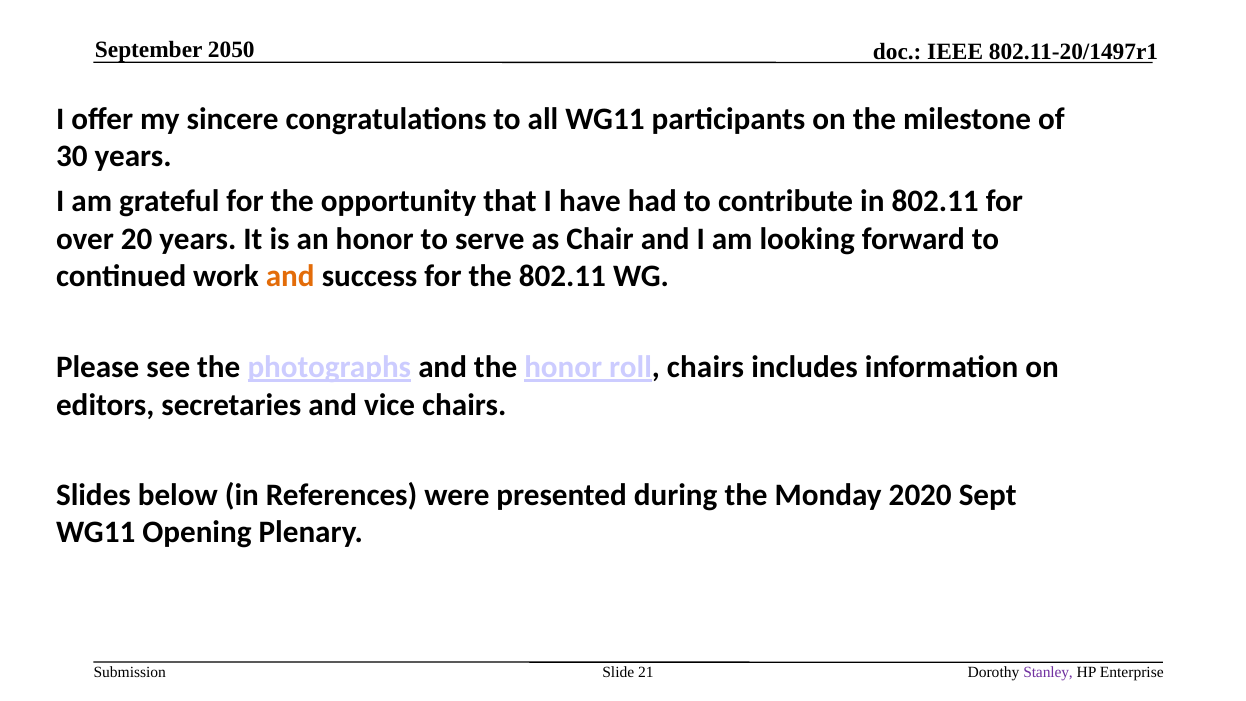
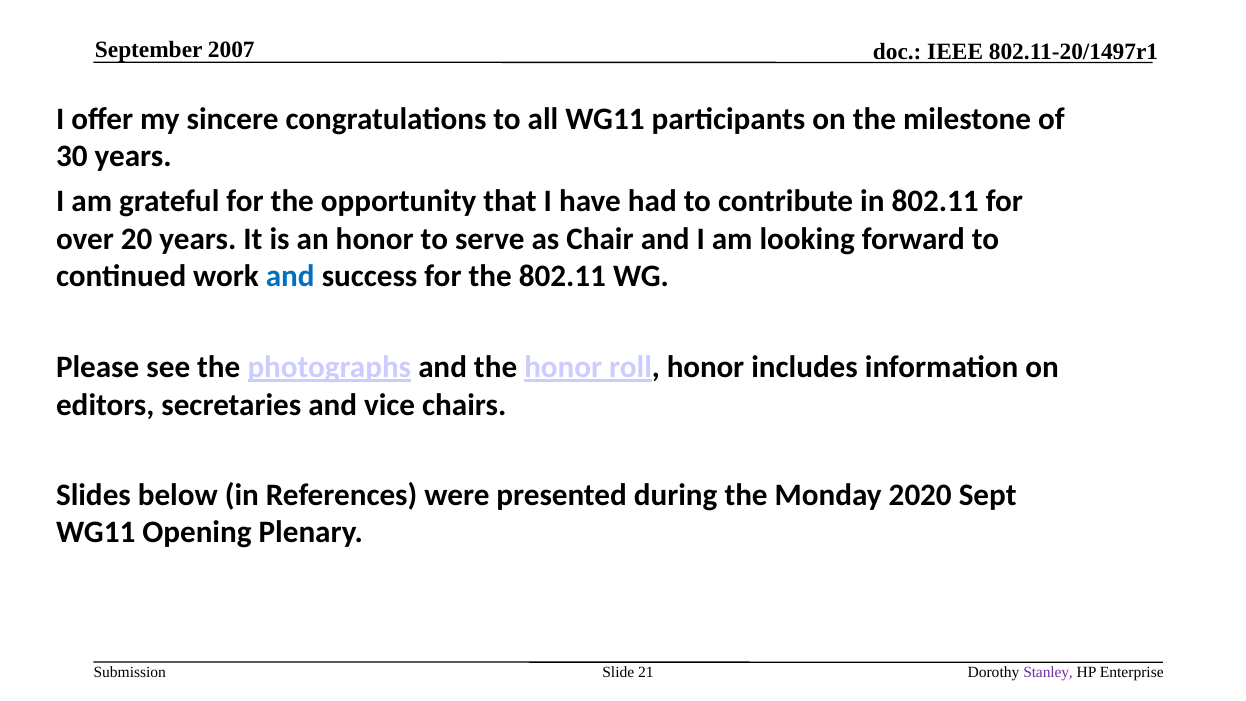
2050: 2050 -> 2007
and at (290, 276) colour: orange -> blue
roll chairs: chairs -> honor
